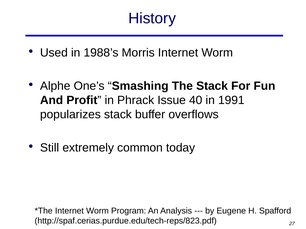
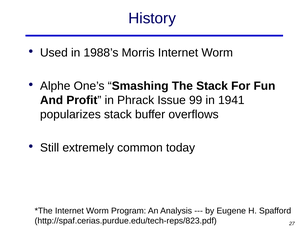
40: 40 -> 99
1991: 1991 -> 1941
